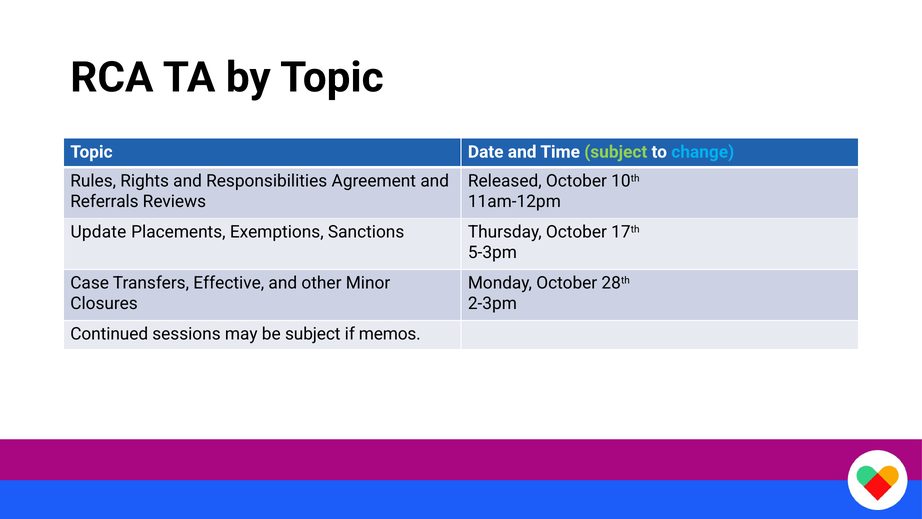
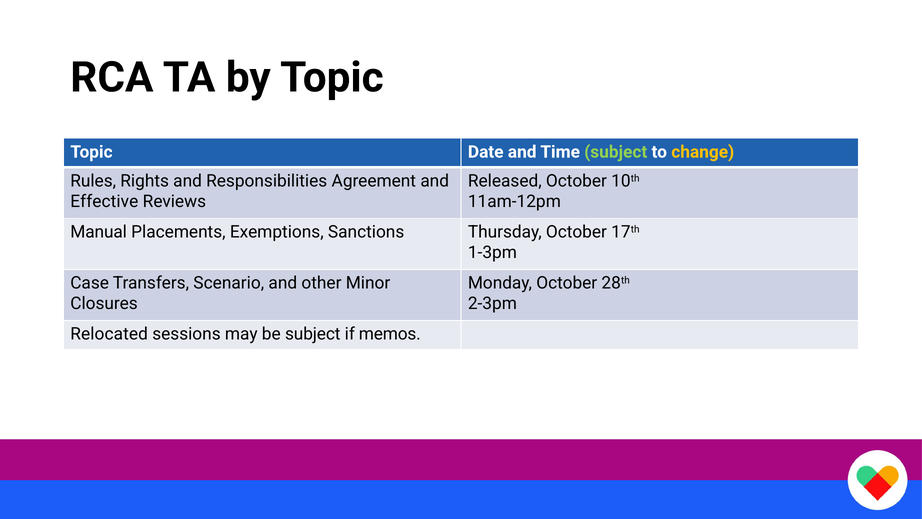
change colour: light blue -> yellow
Referrals: Referrals -> Effective
Update: Update -> Manual
5-3pm: 5-3pm -> 1-3pm
Effective: Effective -> Scenario
Continued: Continued -> Relocated
